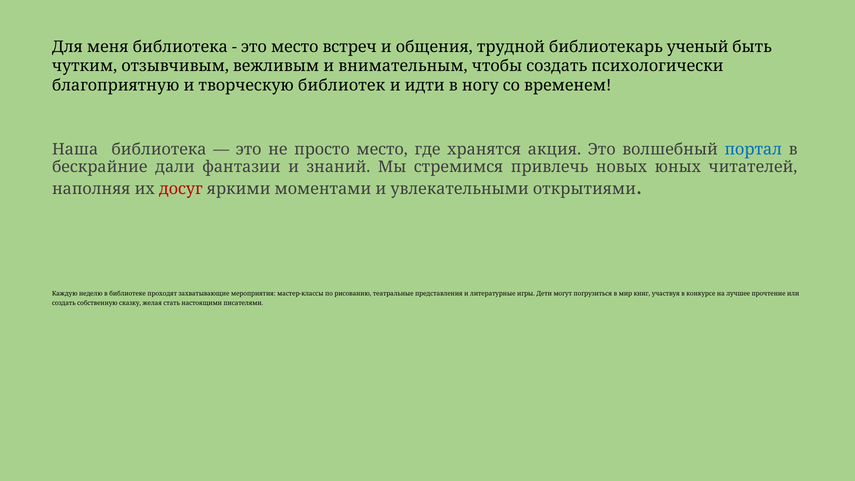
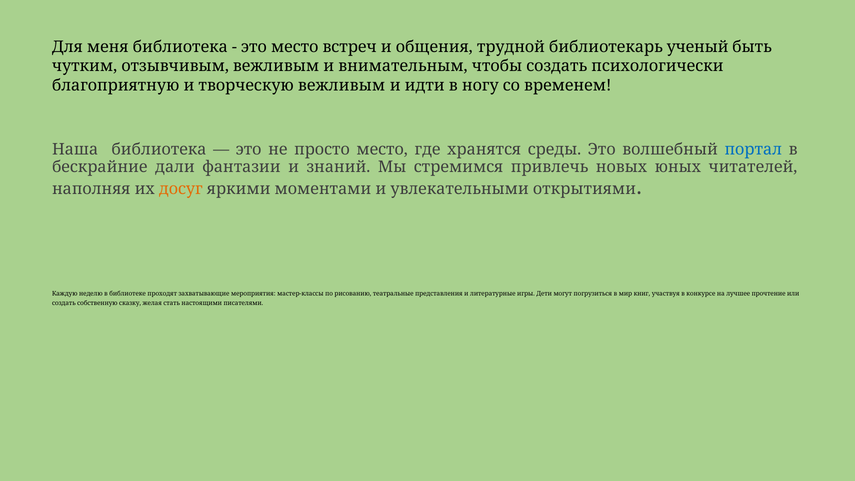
творческую библиотек: библиотек -> вежливым
акция: акция -> среды
досуг colour: red -> orange
